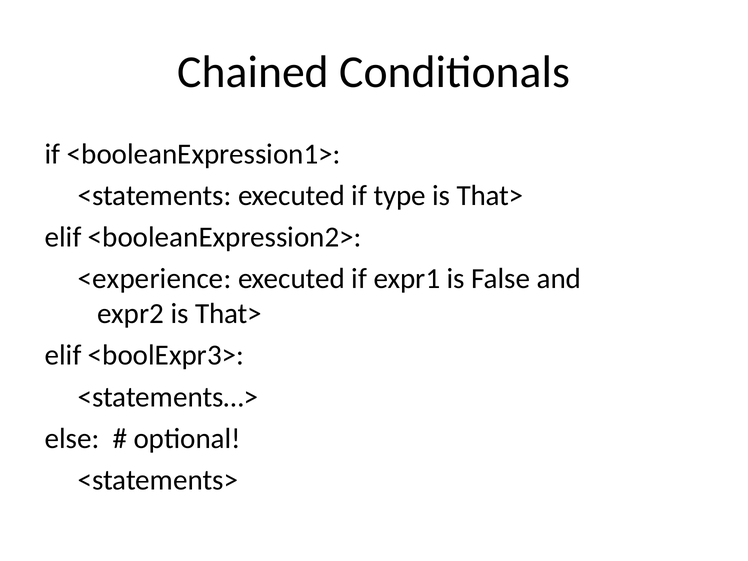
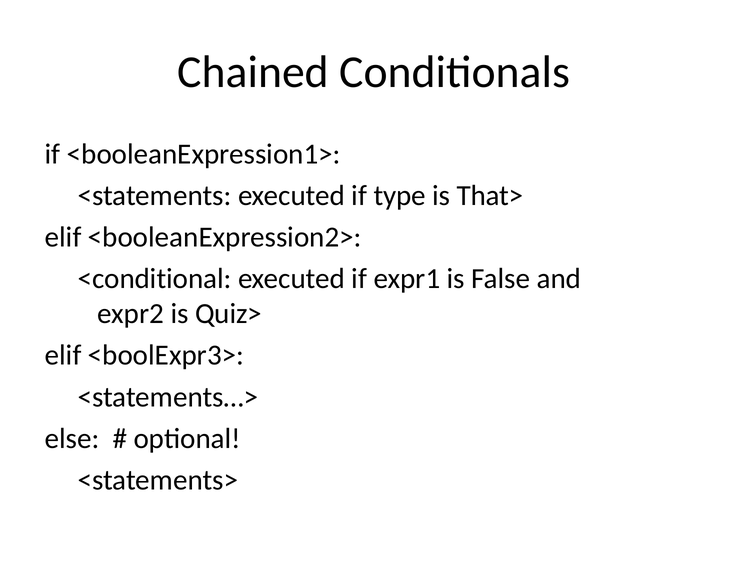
<experience: <experience -> <conditional
expr2 is That>: That> -> Quiz>
